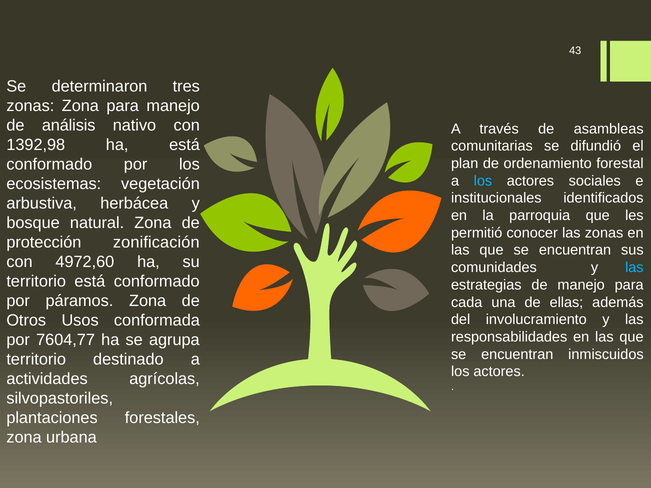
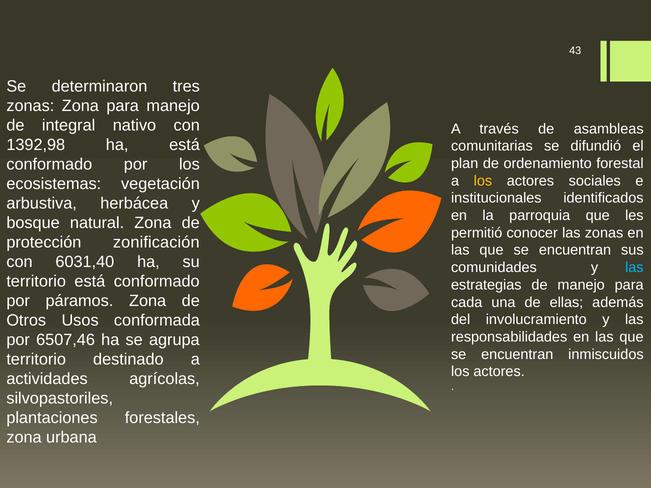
análisis: análisis -> integral
los at (483, 181) colour: light blue -> yellow
4972,60: 4972,60 -> 6031,40
7604,77: 7604,77 -> 6507,46
